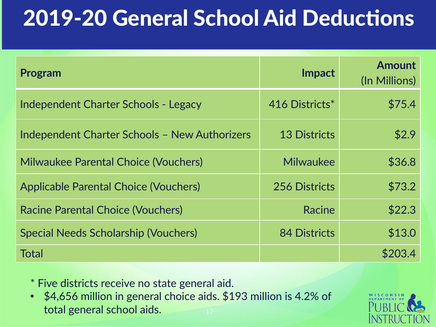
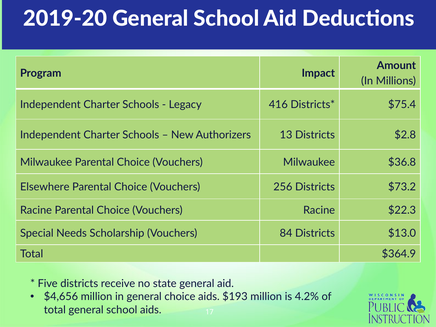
$2.9: $2.9 -> $2.8
Applicable: Applicable -> Elsewhere
$203.4: $203.4 -> $364.9
